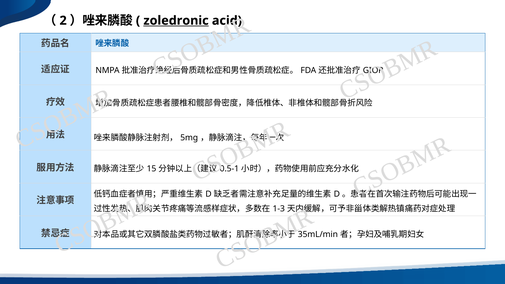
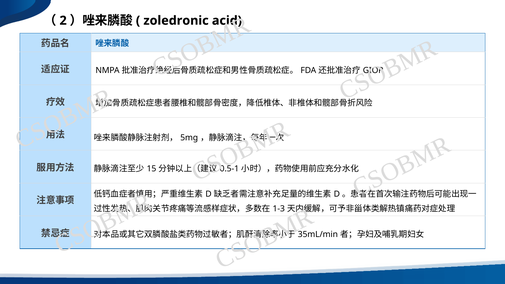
zoledronic underline: present -> none
